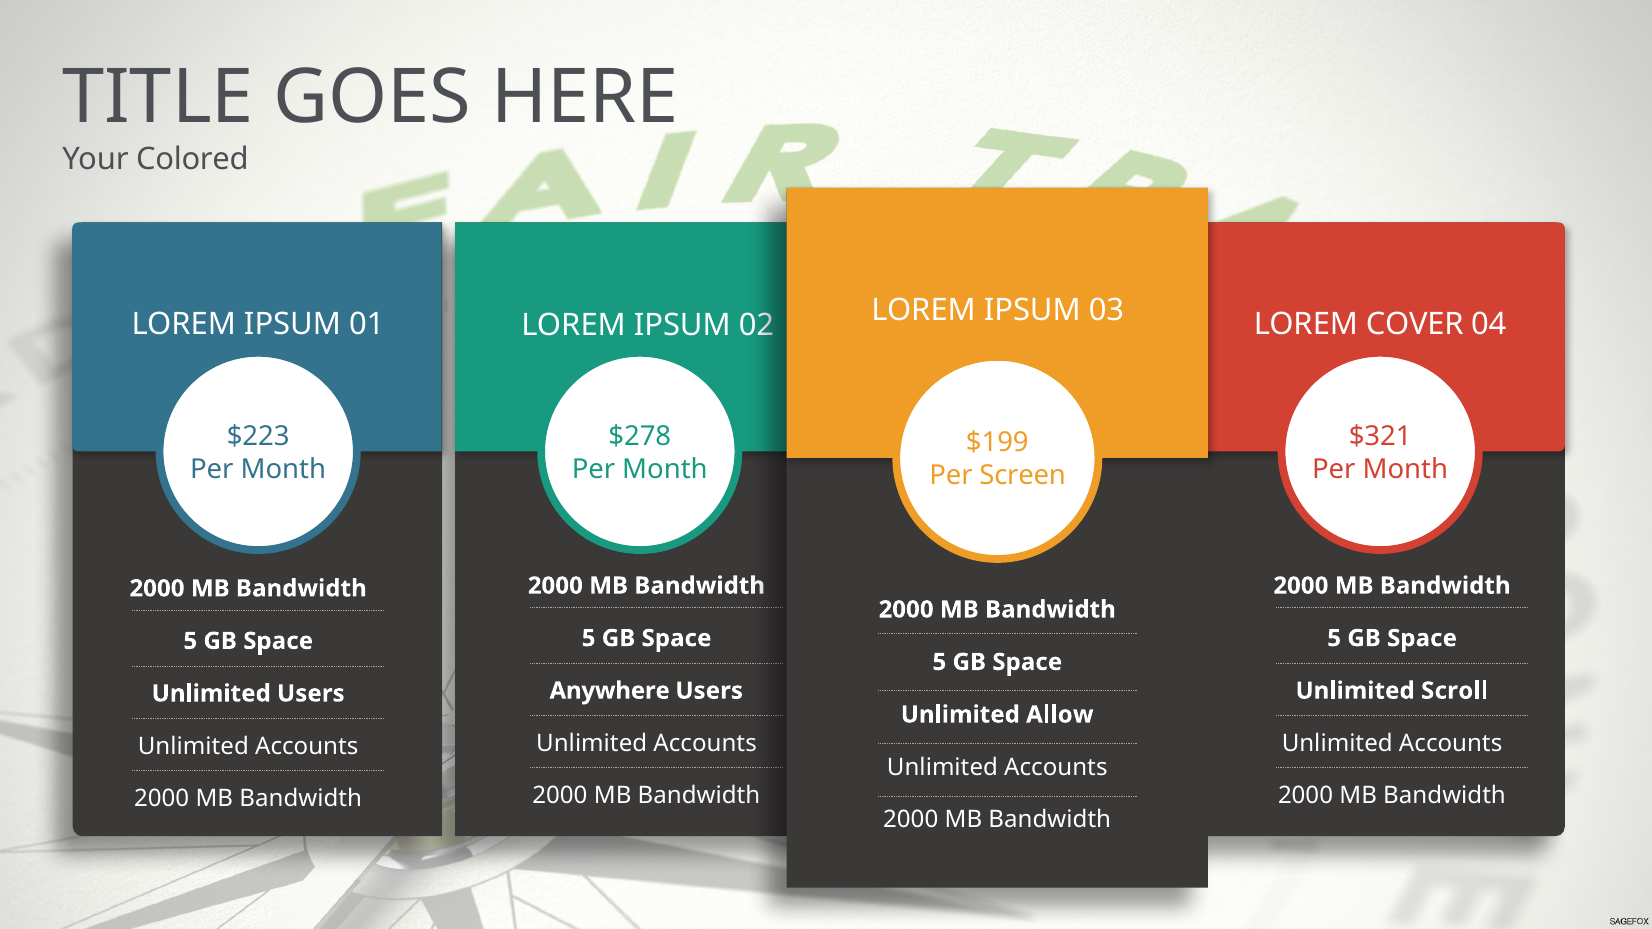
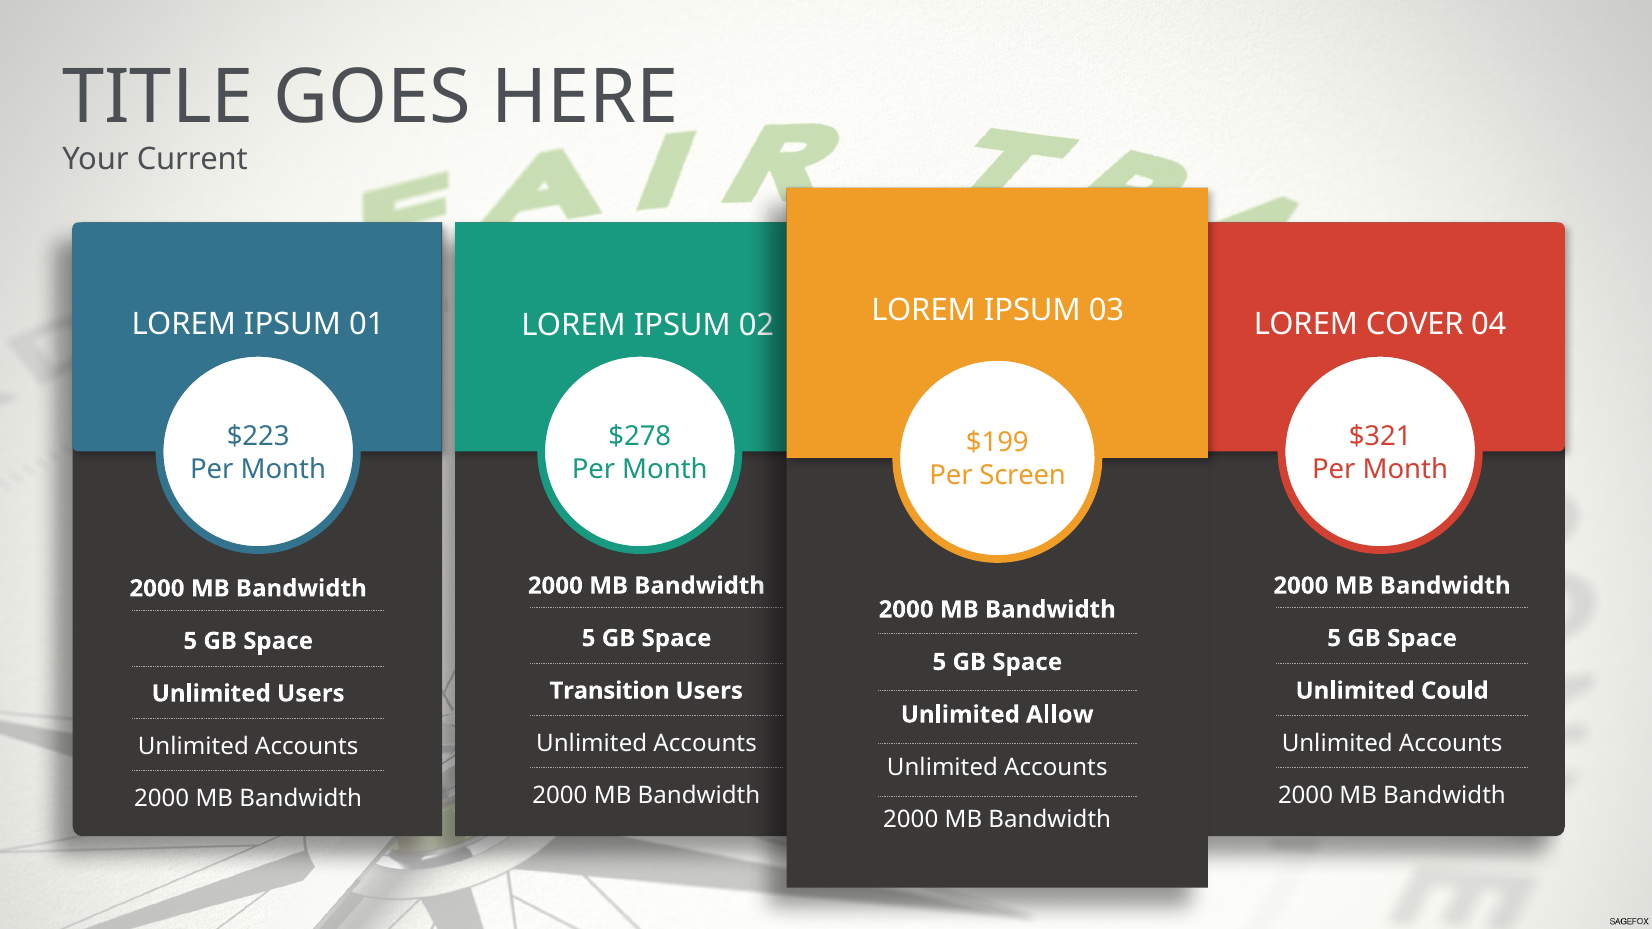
Colored: Colored -> Current
Anywhere: Anywhere -> Transition
Scroll: Scroll -> Could
